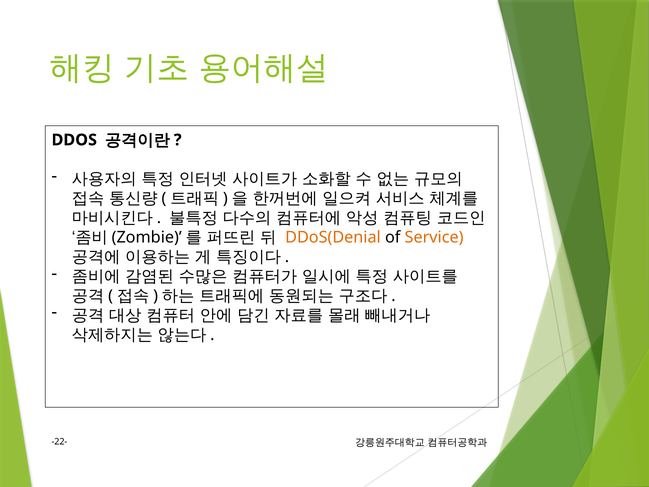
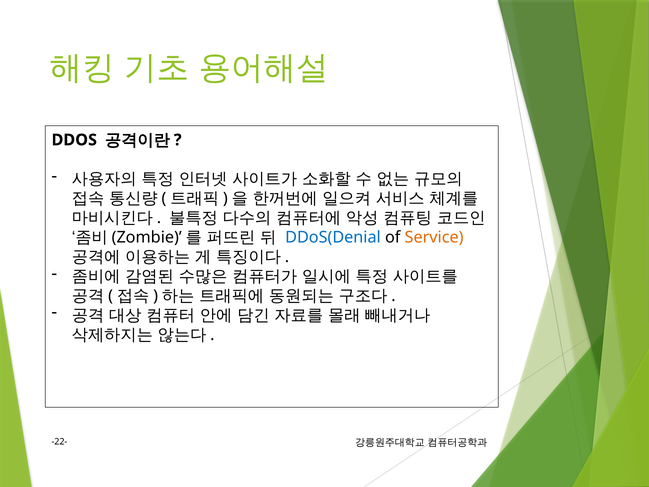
DDoS(Denial colour: orange -> blue
